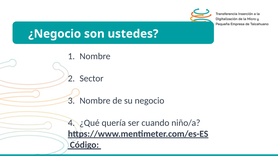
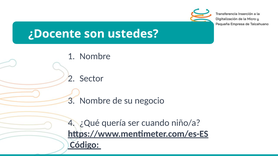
¿Negocio: ¿Negocio -> ¿Docente
